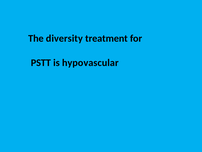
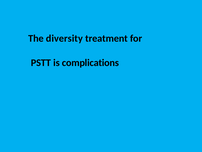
hypovascular: hypovascular -> complications
